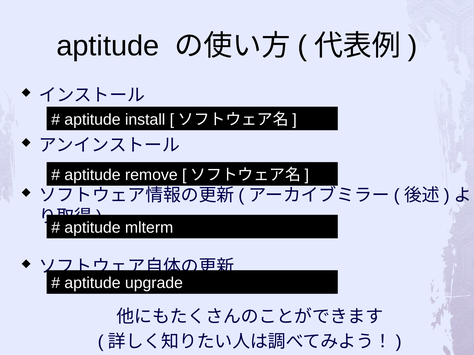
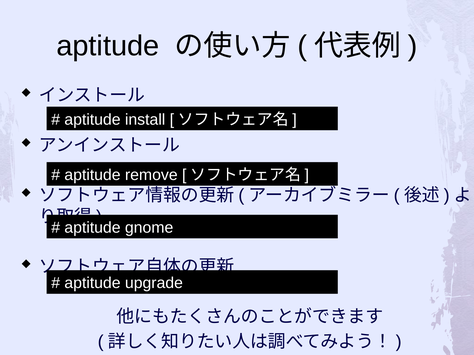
mlterm: mlterm -> gnome
